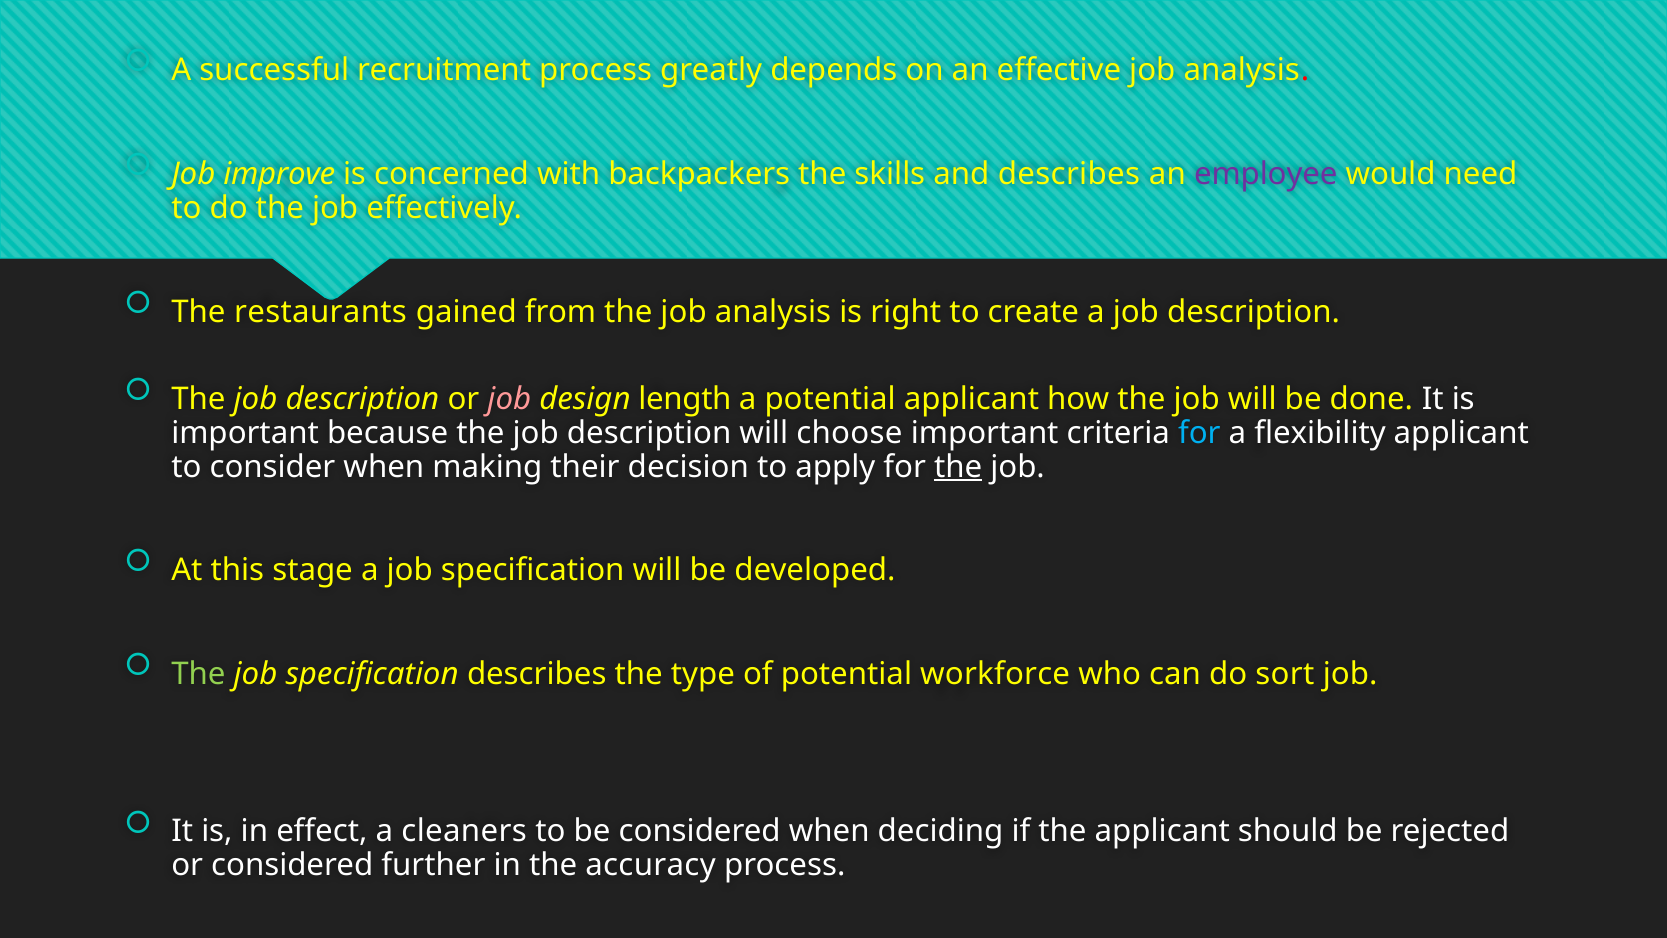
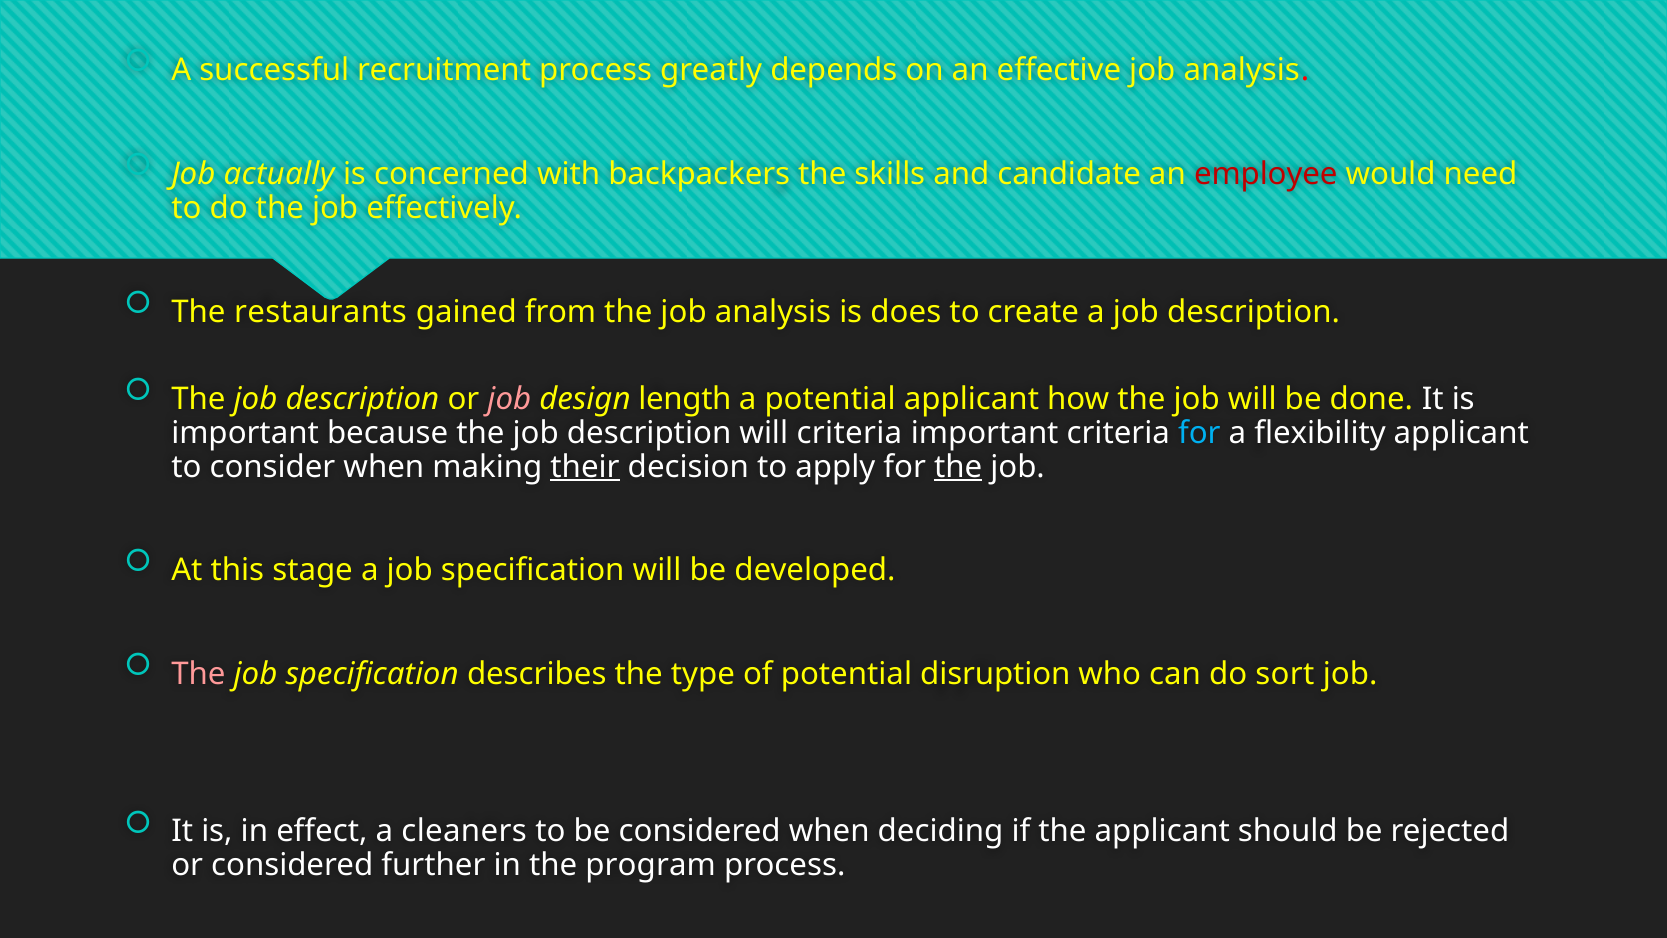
improve: improve -> actually
and describes: describes -> candidate
employee colour: purple -> red
right: right -> does
will choose: choose -> criteria
their underline: none -> present
The at (198, 674) colour: light green -> pink
workforce: workforce -> disruption
accuracy: accuracy -> program
